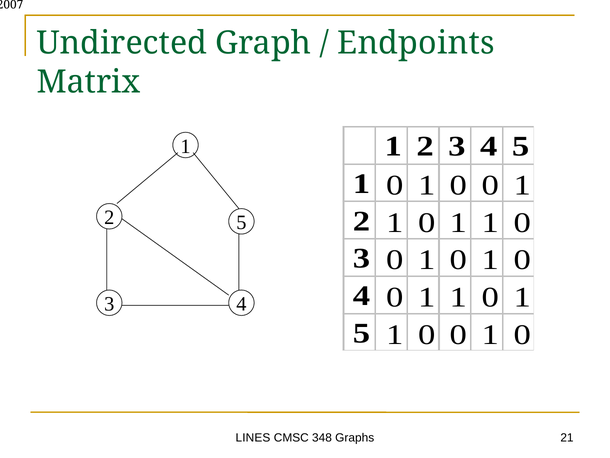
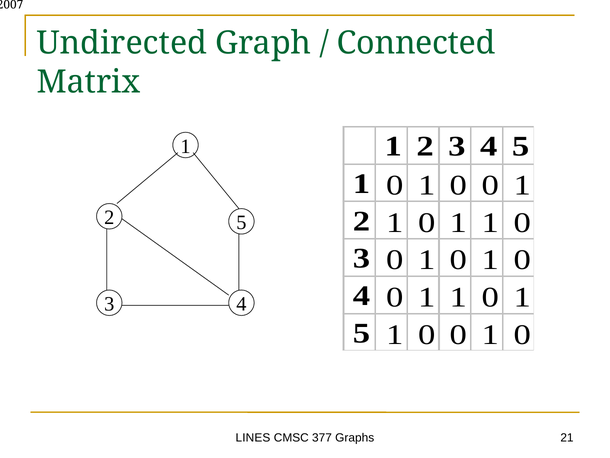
Endpoints: Endpoints -> Connected
348: 348 -> 377
